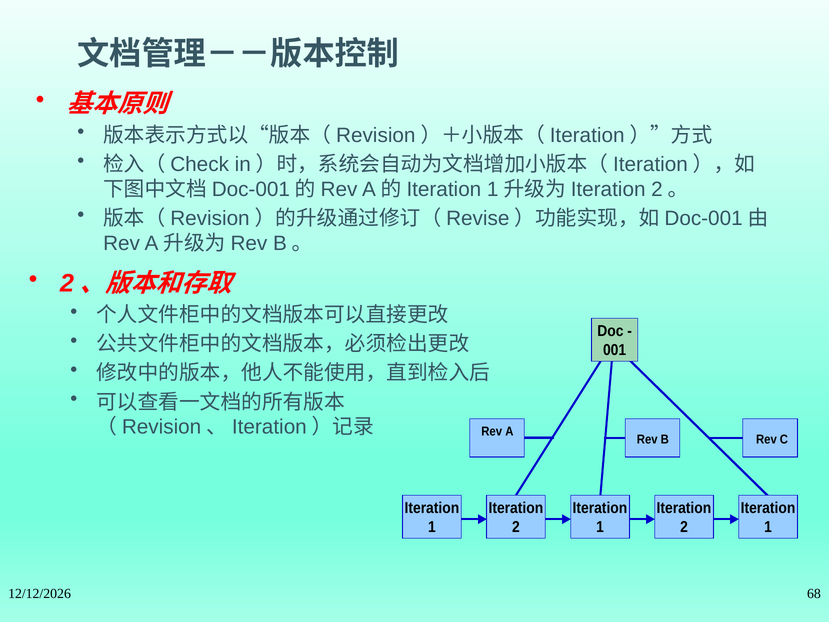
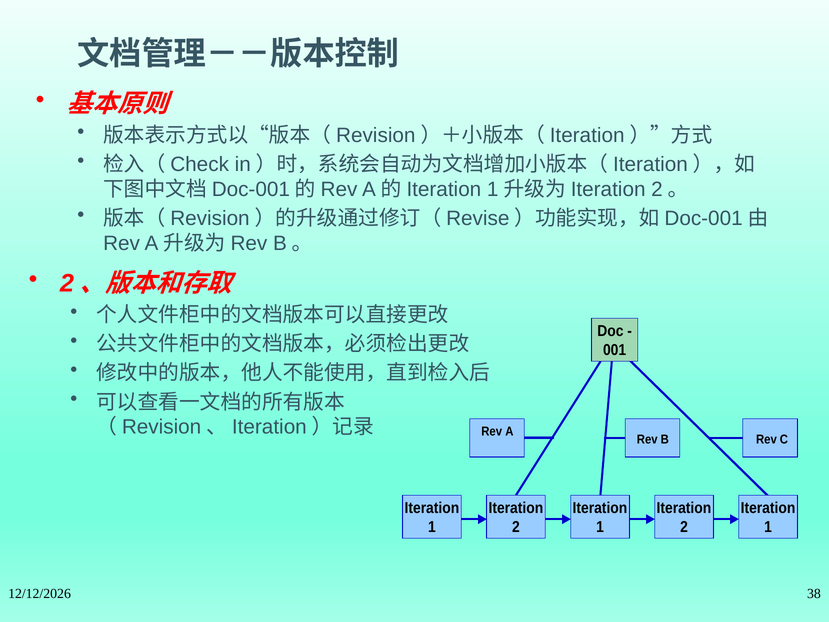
68: 68 -> 38
